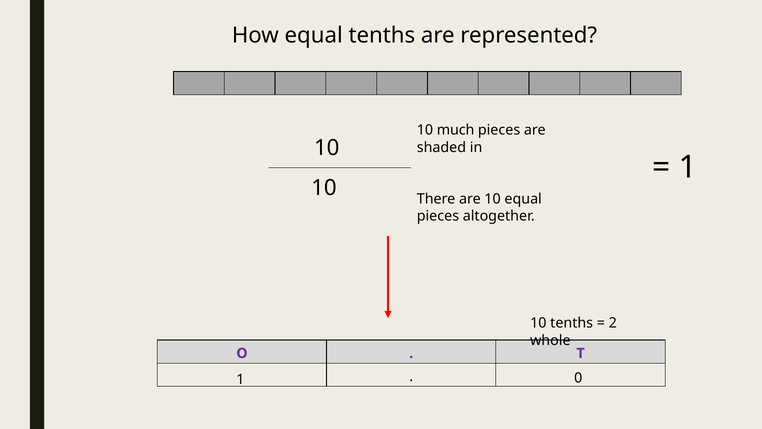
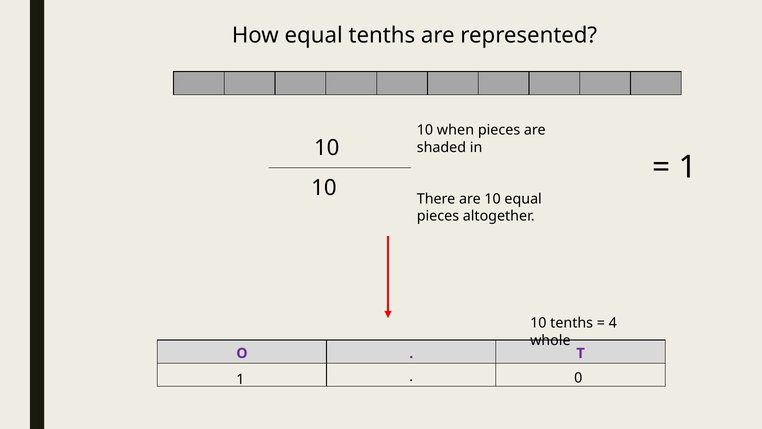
much: much -> when
2: 2 -> 4
